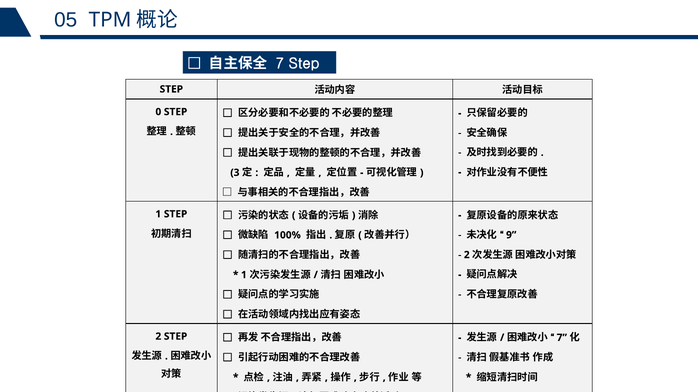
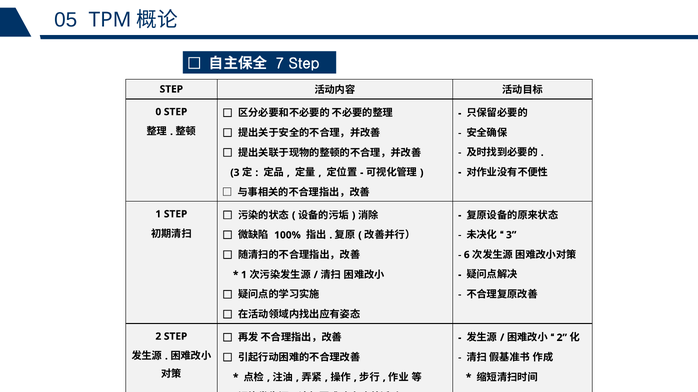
9 at (511, 235): 9 -> 3
2 at (467, 255): 2 -> 6
7 at (562, 338): 7 -> 2
